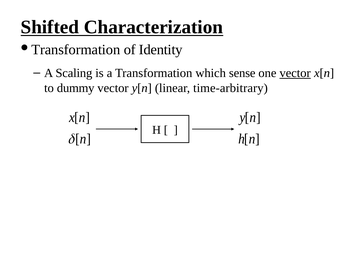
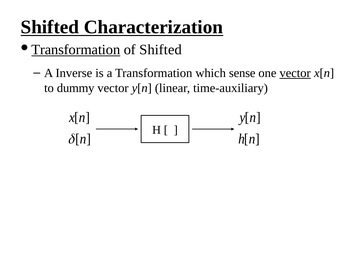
Transformation at (76, 50) underline: none -> present
of Identity: Identity -> Shifted
Scaling: Scaling -> Inverse
time-arbitrary: time-arbitrary -> time-auxiliary
